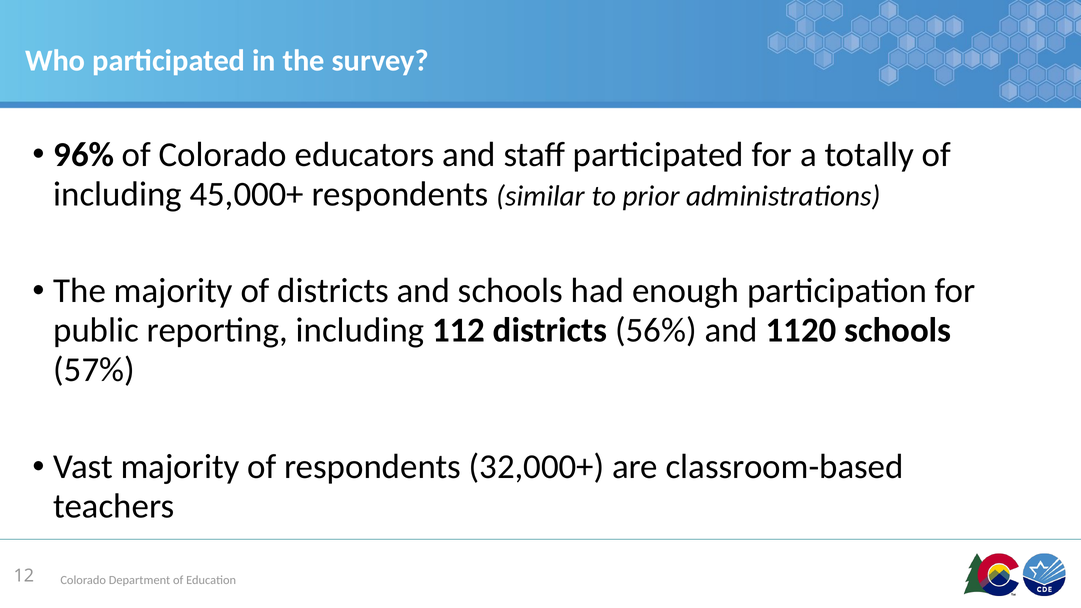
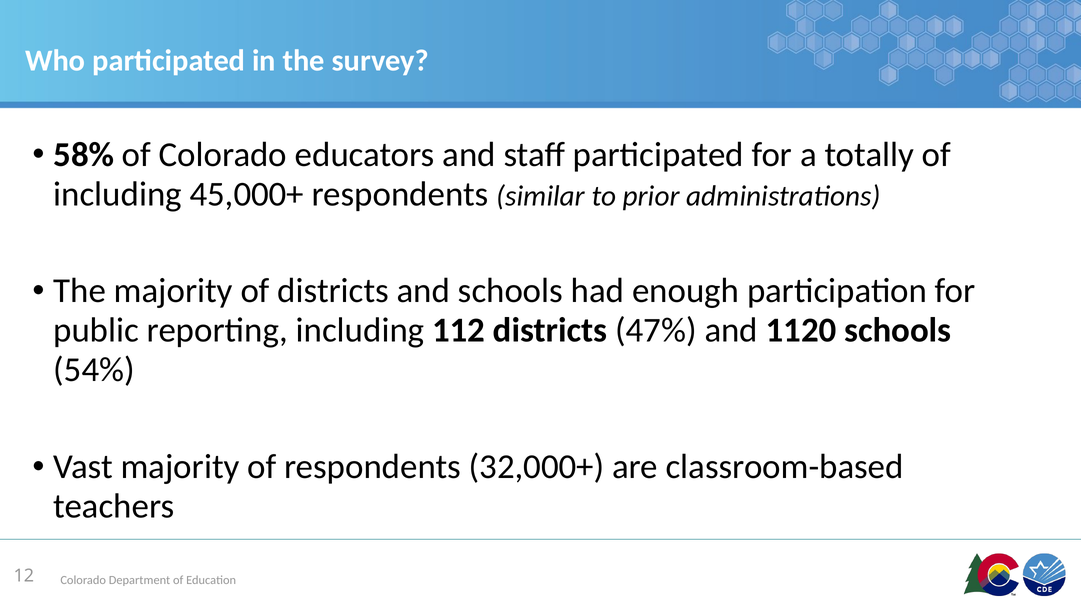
96%: 96% -> 58%
56%: 56% -> 47%
57%: 57% -> 54%
